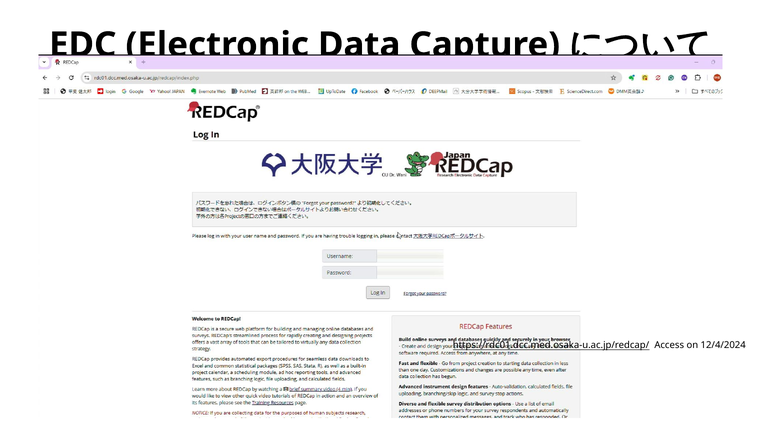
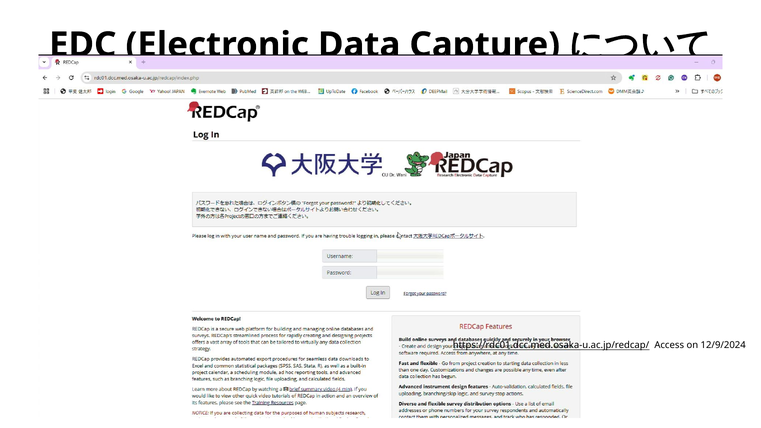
12/4/2024: 12/4/2024 -> 12/9/2024
